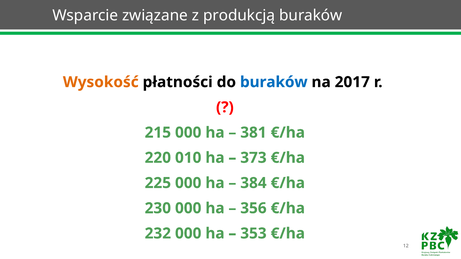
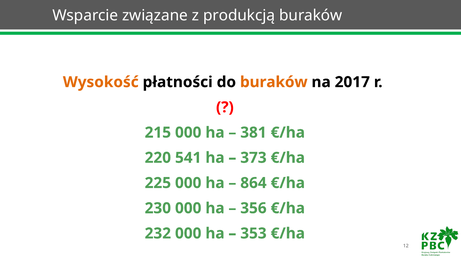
buraków at (274, 82) colour: blue -> orange
010: 010 -> 541
384: 384 -> 864
